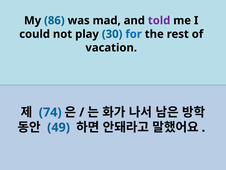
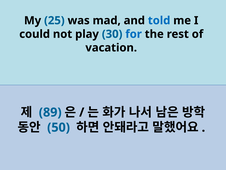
86: 86 -> 25
told colour: purple -> blue
74: 74 -> 89
49: 49 -> 50
